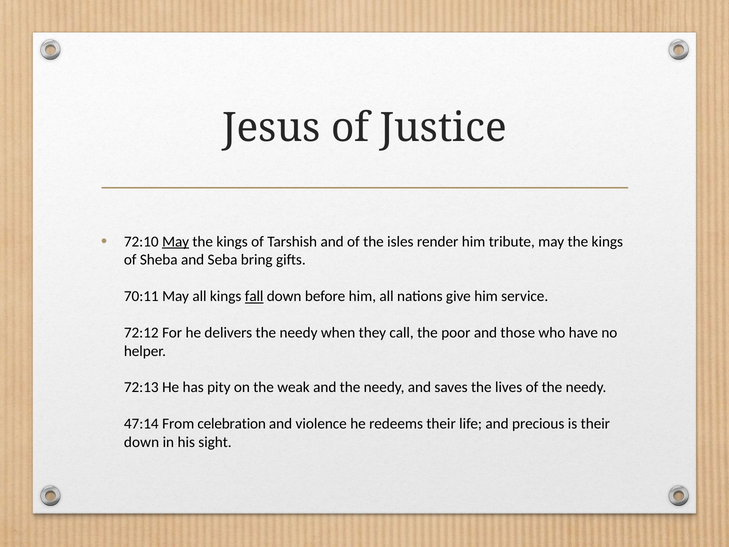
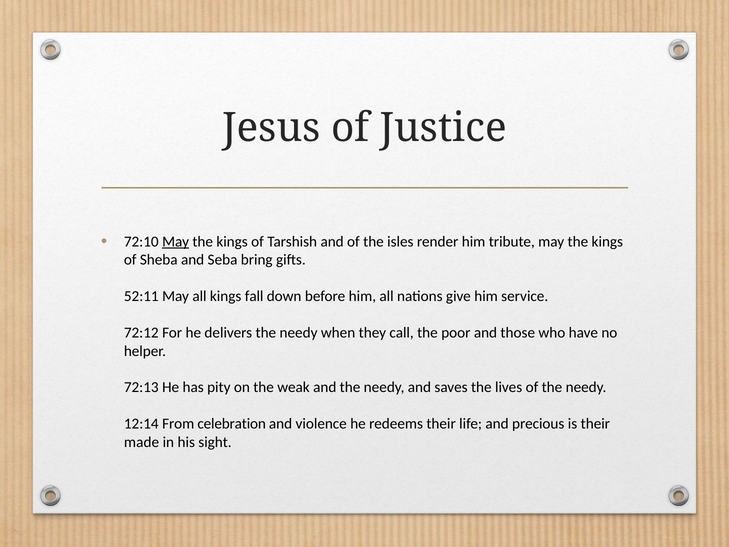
70:11: 70:11 -> 52:11
fall underline: present -> none
47:14: 47:14 -> 12:14
down at (142, 442): down -> made
